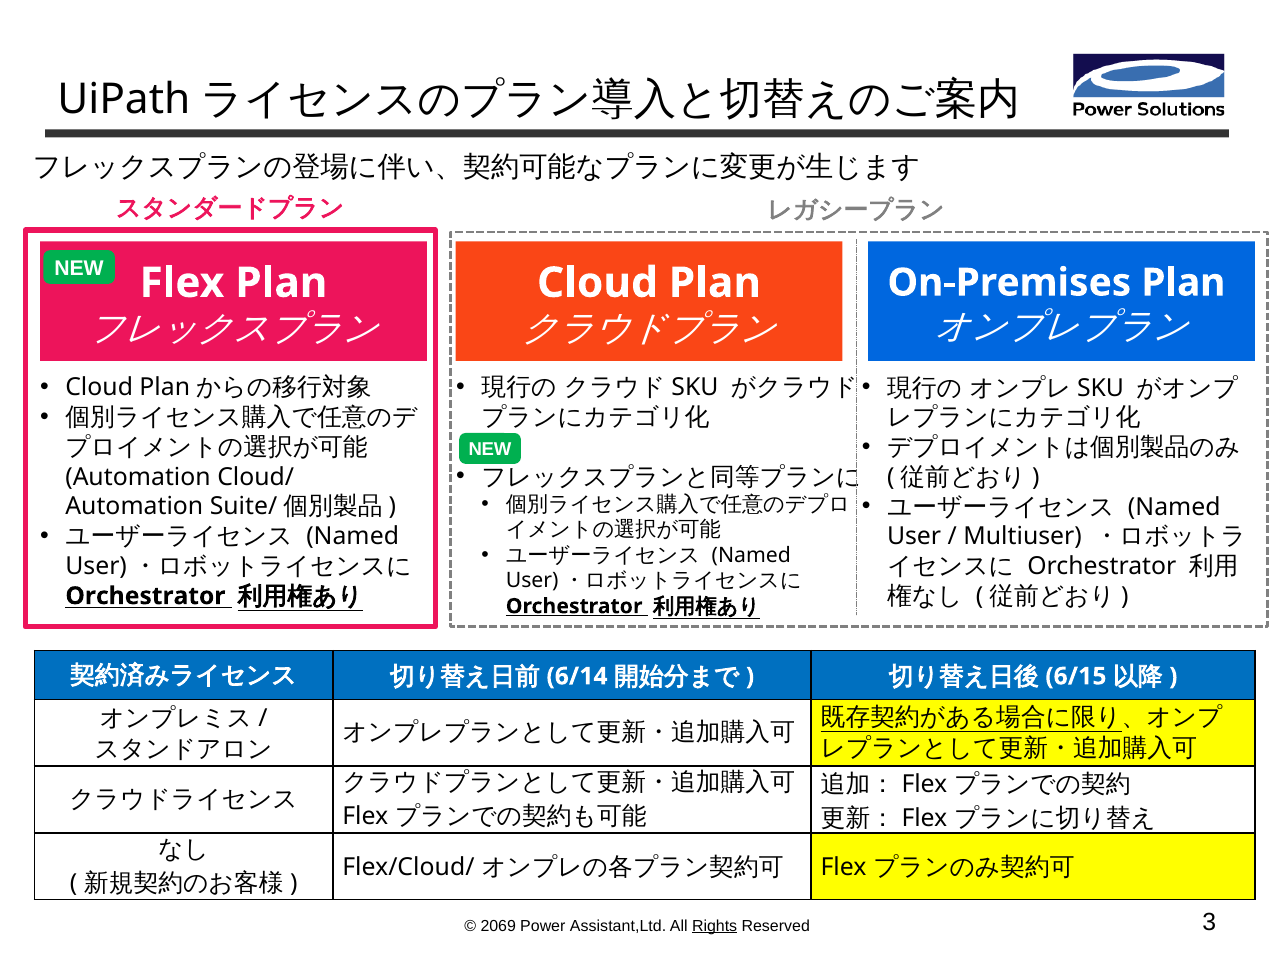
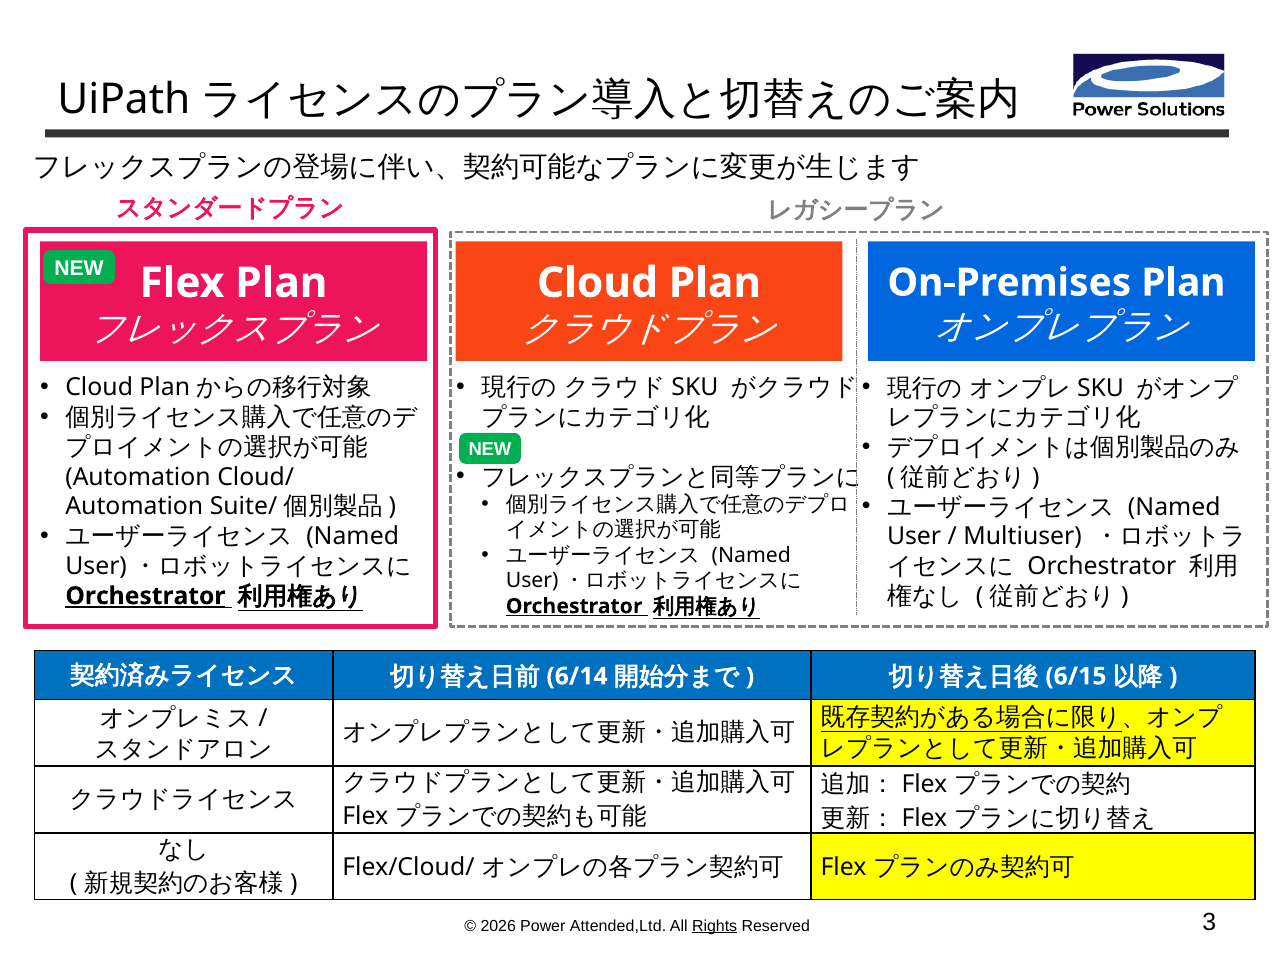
Orchestrator at (145, 596) underline: none -> present
2069: 2069 -> 2026
Assistant,Ltd: Assistant,Ltd -> Attended,Ltd
